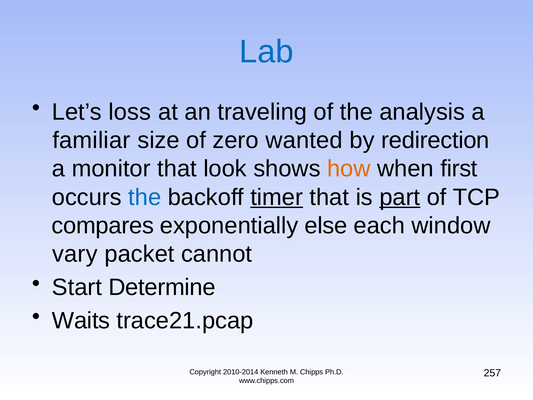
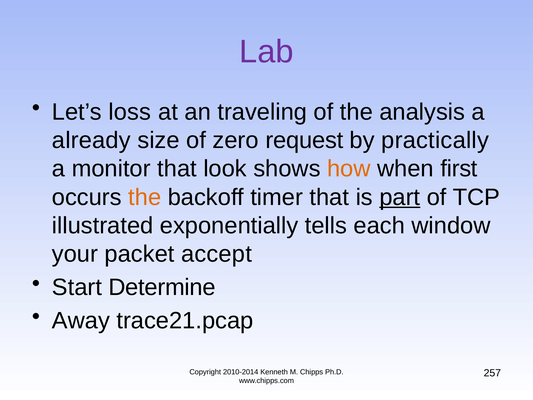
Lab colour: blue -> purple
familiar: familiar -> already
wanted: wanted -> request
redirection: redirection -> practically
the at (145, 197) colour: blue -> orange
timer underline: present -> none
compares: compares -> illustrated
else: else -> tells
vary: vary -> your
cannot: cannot -> accept
Waits: Waits -> Away
